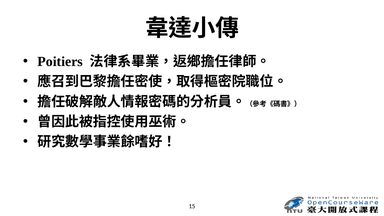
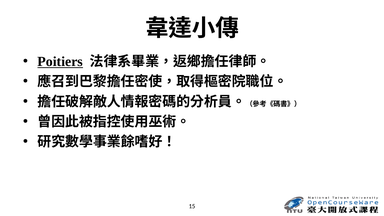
Poitiers underline: none -> present
